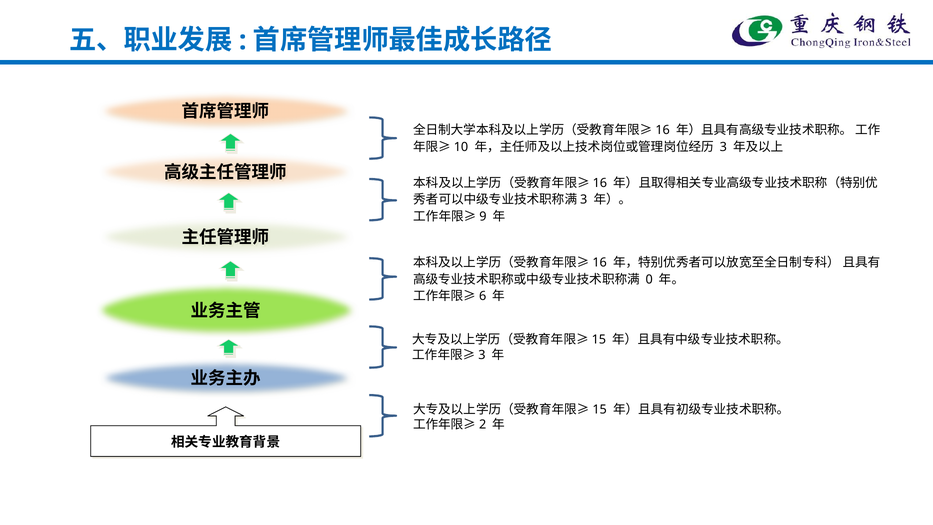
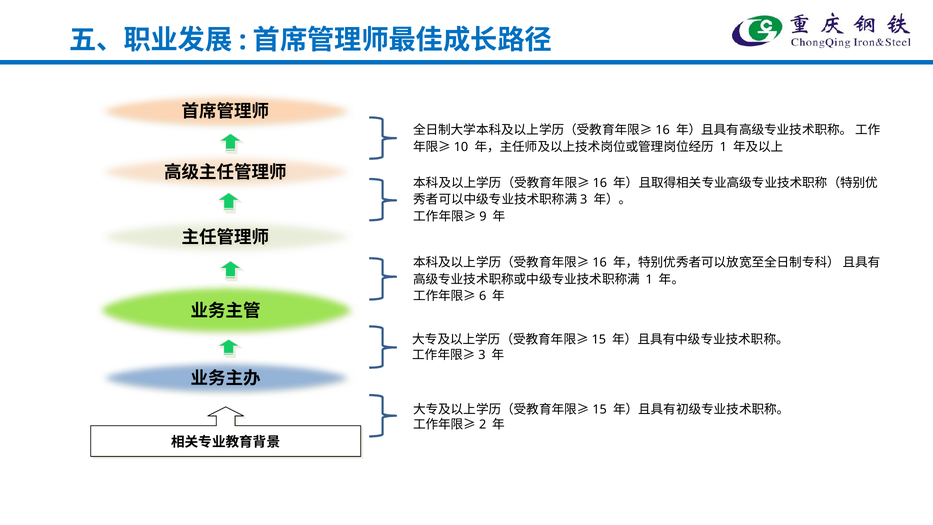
3 at (723, 147): 3 -> 1
0 at (649, 279): 0 -> 1
